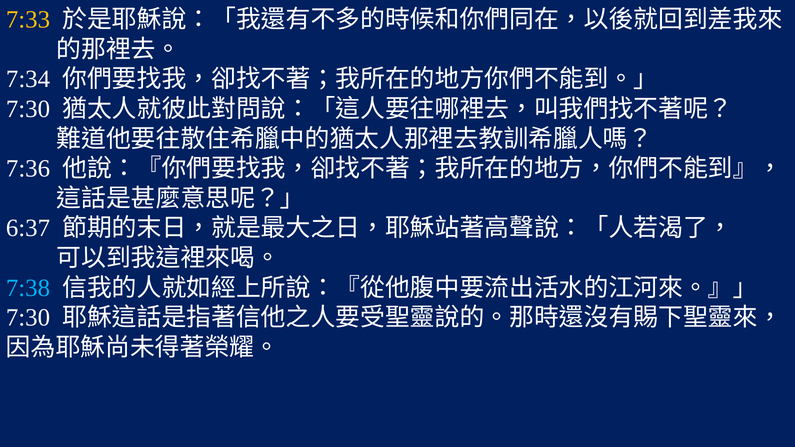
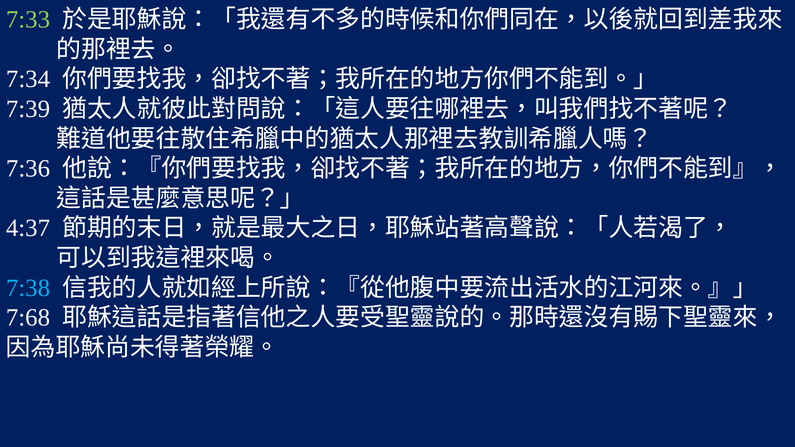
7:33 colour: yellow -> light green
7:30 at (28, 109): 7:30 -> 7:39
6:37: 6:37 -> 4:37
7:30 at (28, 318): 7:30 -> 7:68
